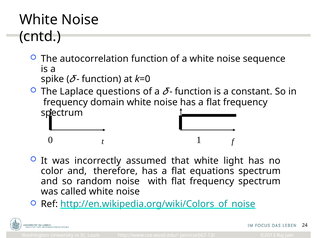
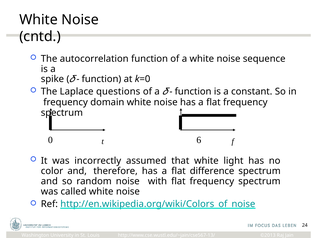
1: 1 -> 6
equations: equations -> difference
